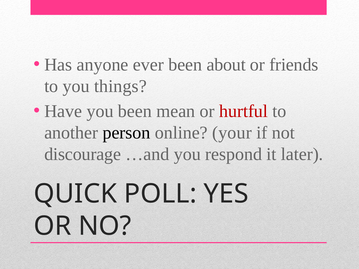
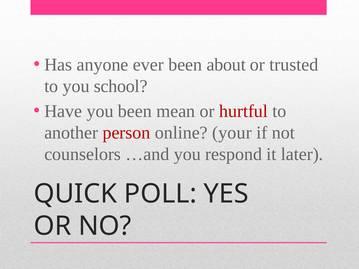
friends: friends -> trusted
things: things -> school
person colour: black -> red
discourage: discourage -> counselors
